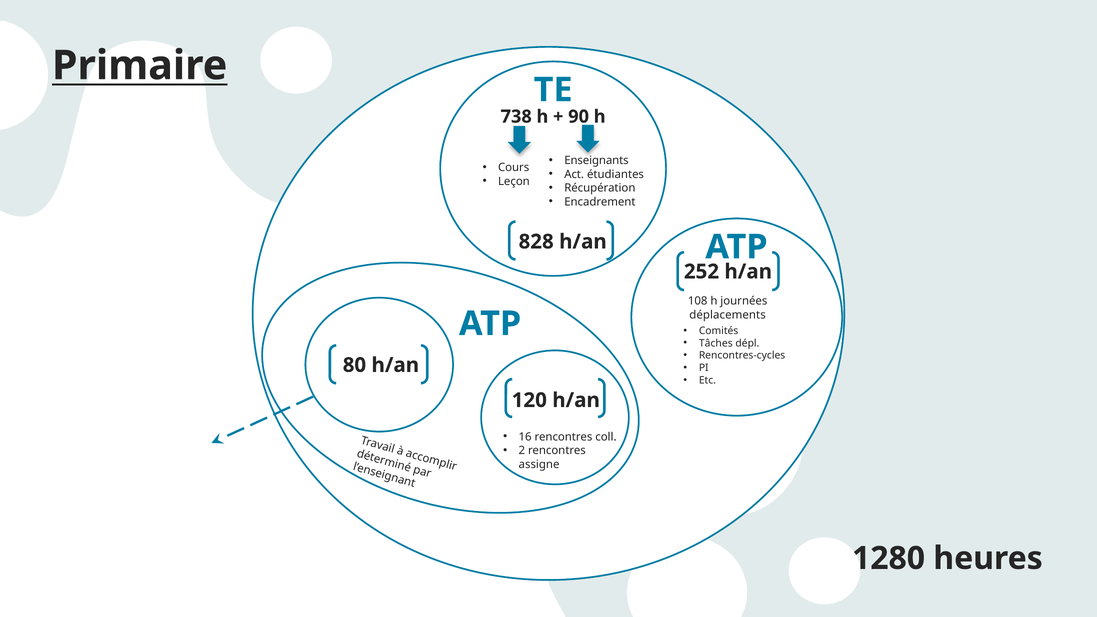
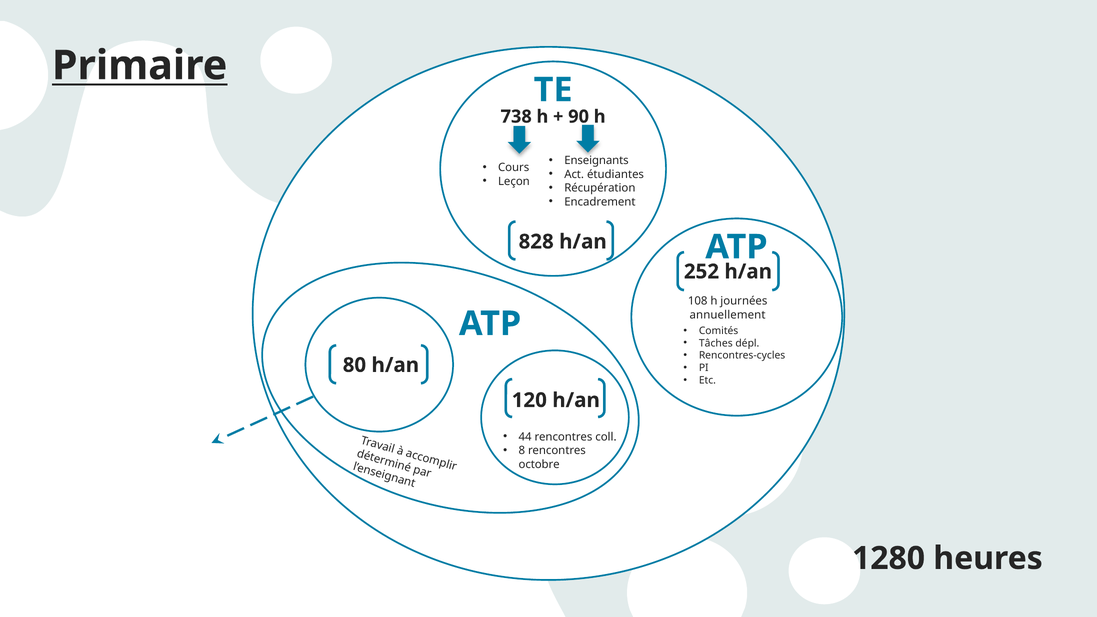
déplacements: déplacements -> annuellement
16: 16 -> 44
2: 2 -> 8
assigne: assigne -> octobre
